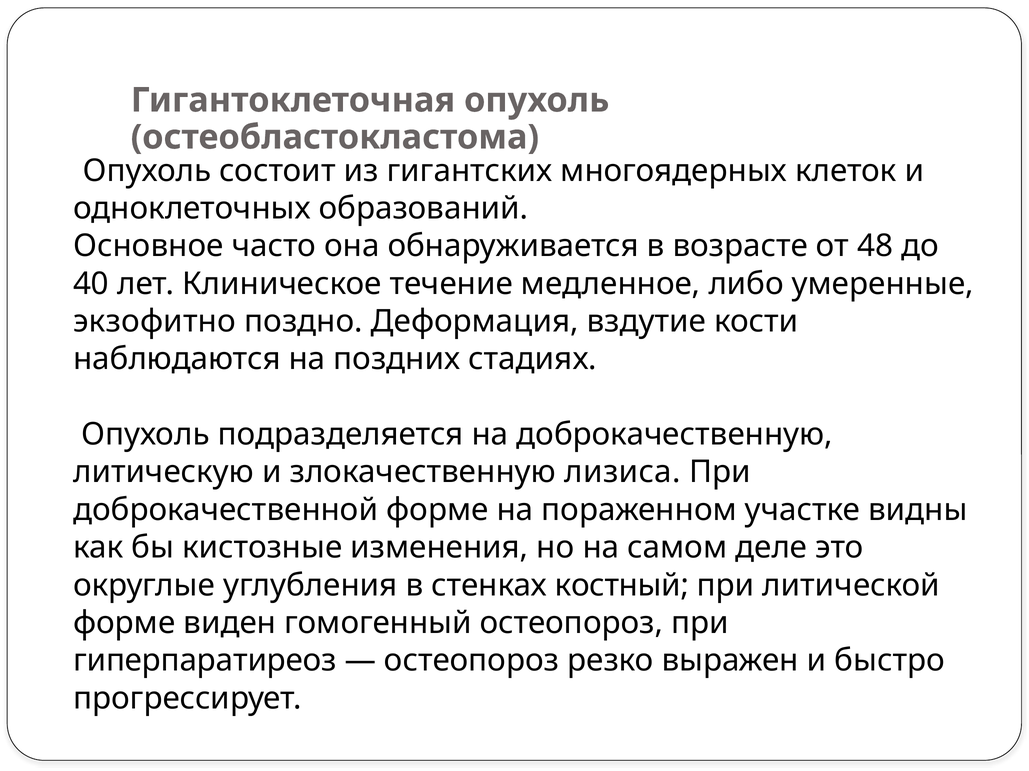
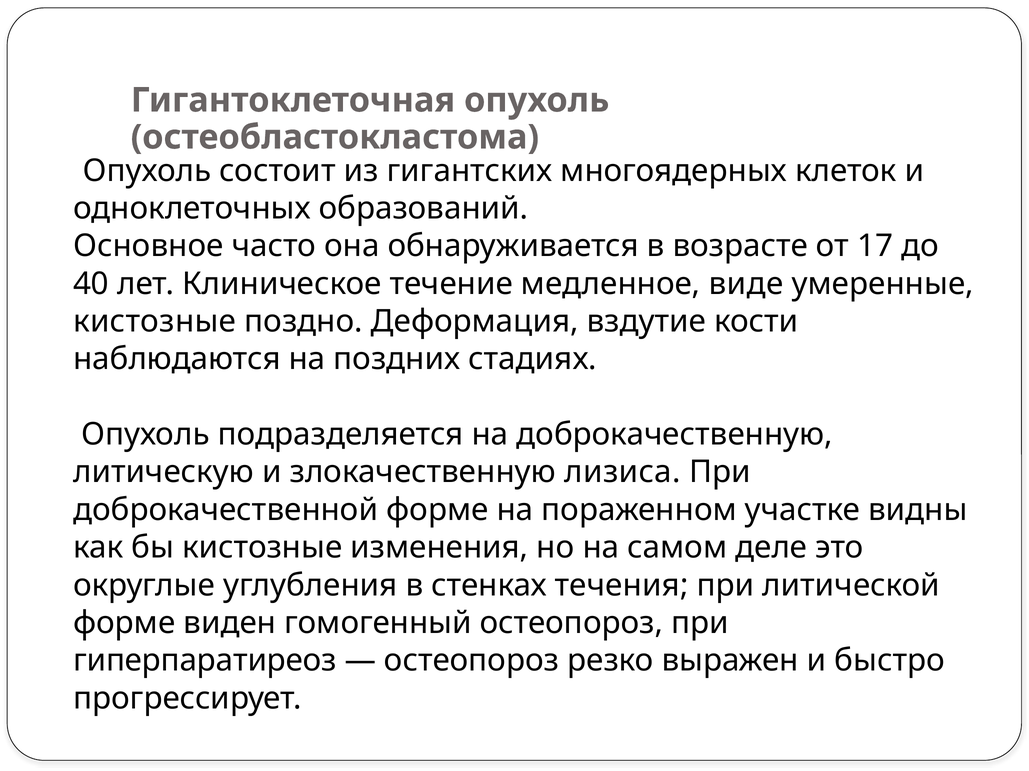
48: 48 -> 17
либо: либо -> виде
экзофитно at (155, 322): экзофитно -> кистозные
костный: костный -> течения
